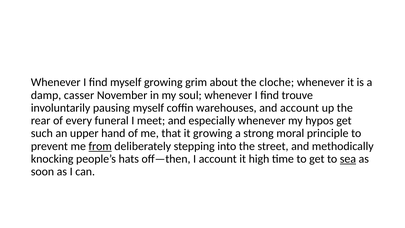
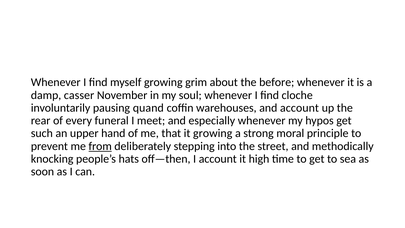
cloche: cloche -> before
trouve: trouve -> cloche
pausing myself: myself -> quand
sea underline: present -> none
